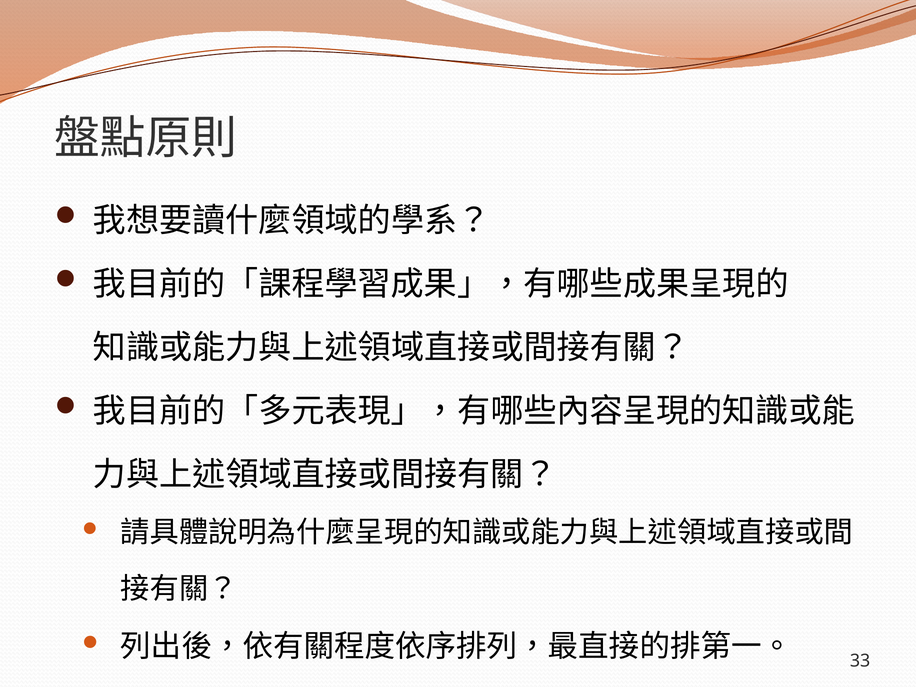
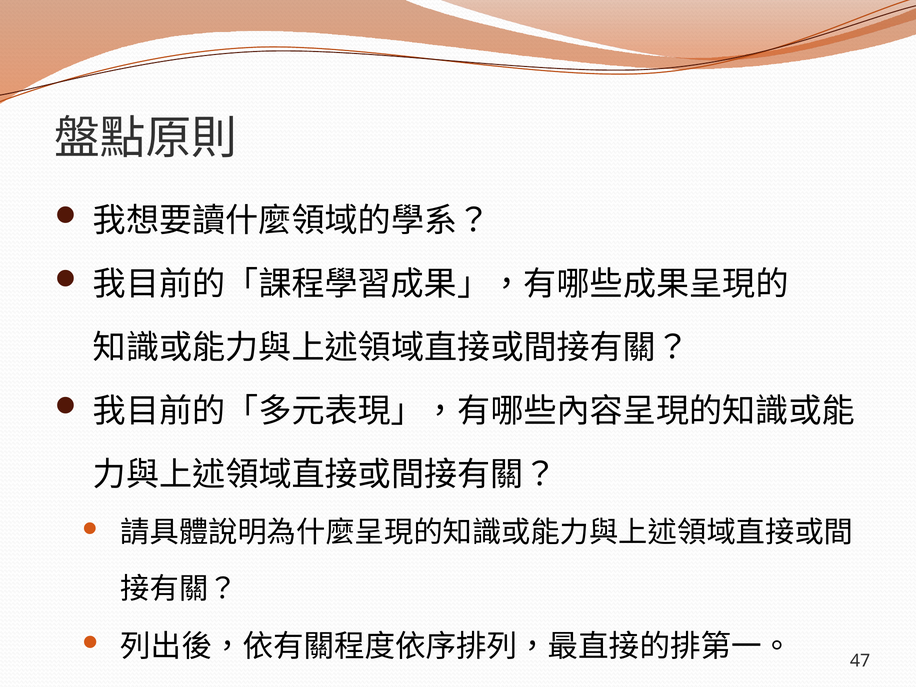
33: 33 -> 47
